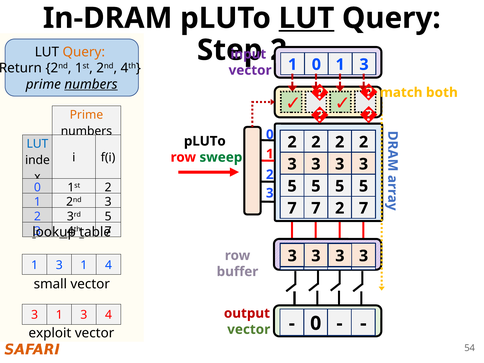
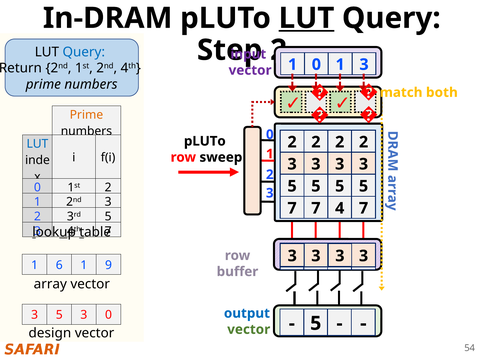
Query at (84, 52) colour: orange -> blue
numbers at (91, 84) underline: present -> none
sweep colour: green -> black
7 2: 2 -> 4
3 at (59, 265): 3 -> 6
1 4: 4 -> 9
small: small -> array
output colour: red -> blue
1 at (59, 315): 1 -> 5
3 4: 4 -> 0
0 at (316, 323): 0 -> 5
exploit: exploit -> design
